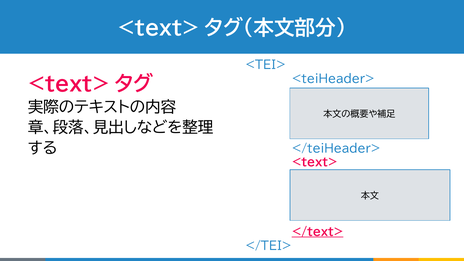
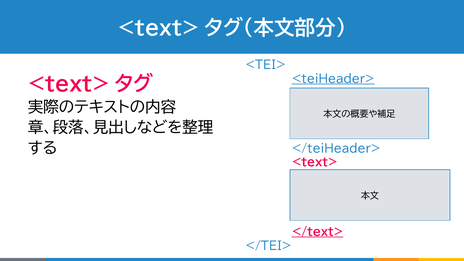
<teiHeader> underline: none -> present
